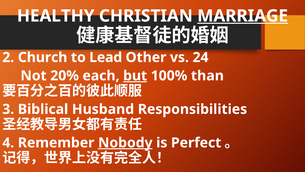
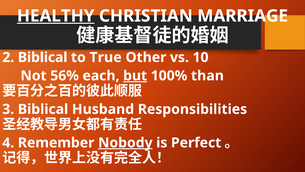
HEALTHY underline: none -> present
MARRIAGE underline: present -> none
2 Church: Church -> Biblical
Lead: Lead -> True
24: 24 -> 10
20%: 20% -> 56%
